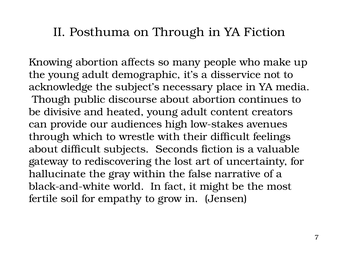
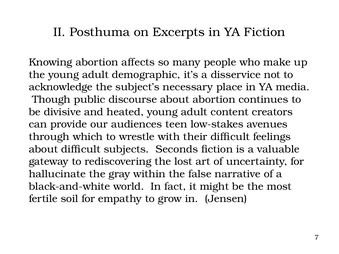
on Through: Through -> Excerpts
high: high -> teen
